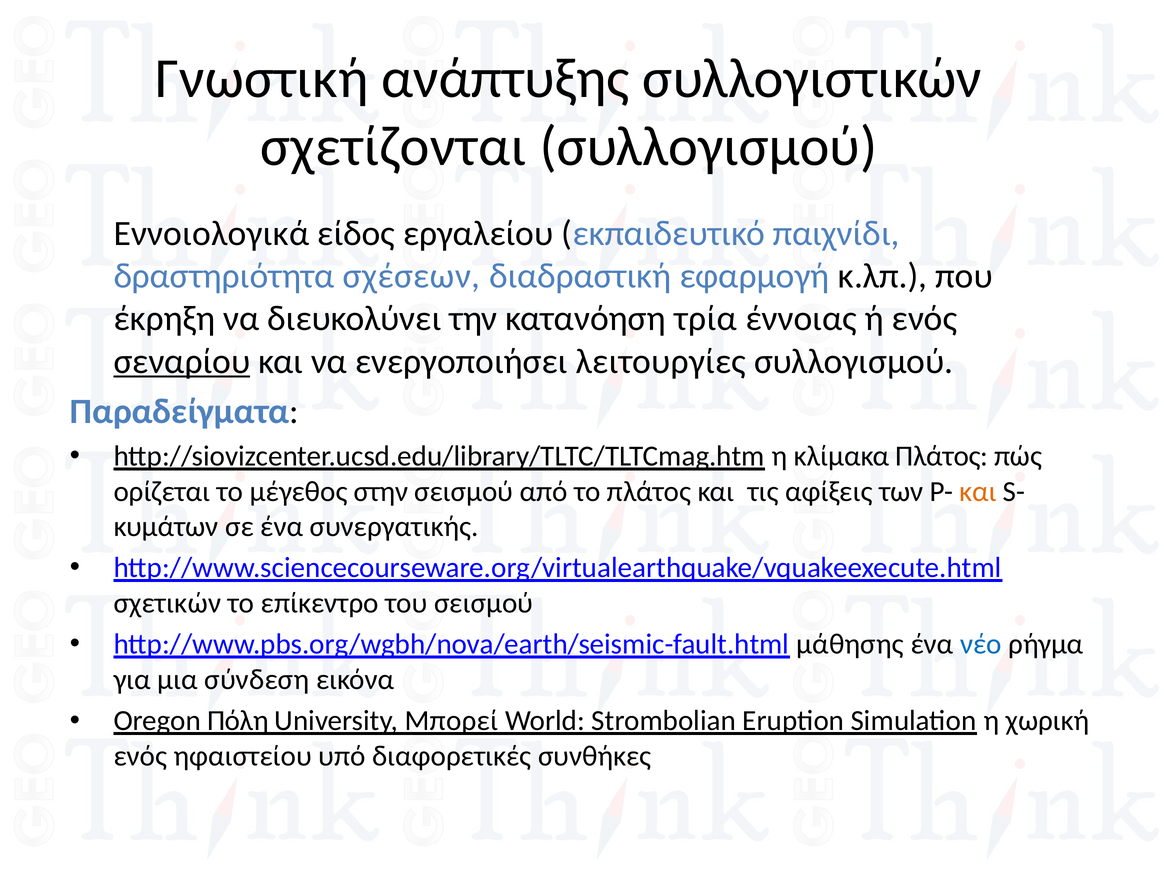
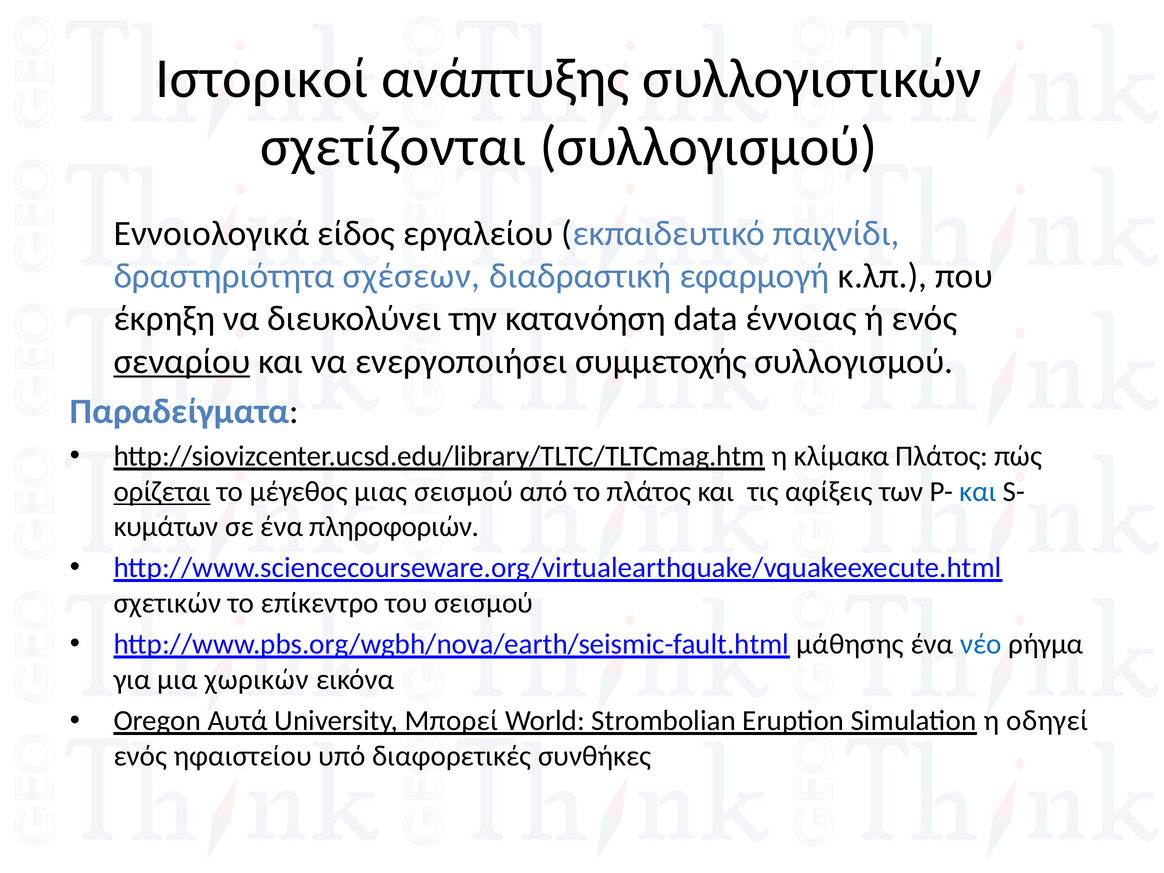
Γνωστική: Γνωστική -> Ιστορικοί
τρία: τρία -> data
λειτουργίες: λειτουργίες -> συμμετοχής
ορίζεται underline: none -> present
στην: στην -> μιας
και at (978, 492) colour: orange -> blue
συνεργατικής: συνεργατικής -> πληροφοριών
σύνδεση: σύνδεση -> χωρικών
Πόλη: Πόλη -> Αυτά
χωρική: χωρική -> οδηγεί
